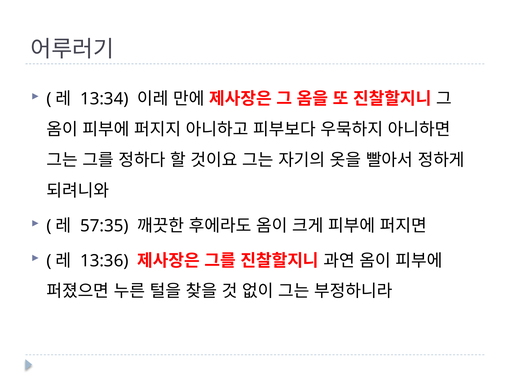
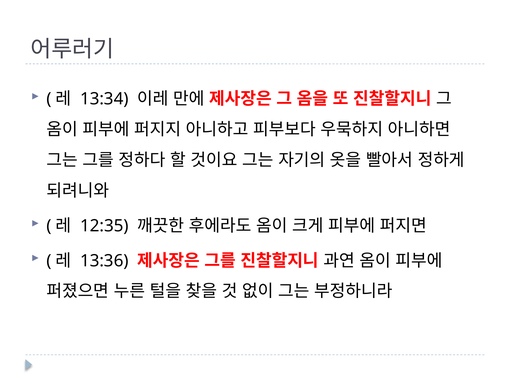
57:35: 57:35 -> 12:35
